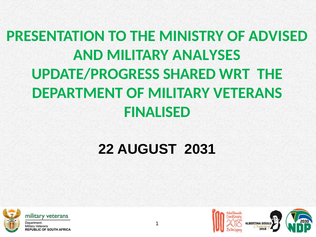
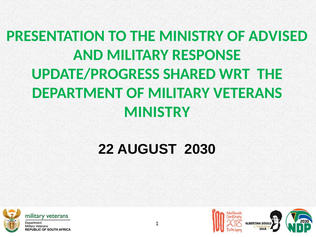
ANALYSES: ANALYSES -> RESPONSE
FINALISED at (157, 112): FINALISED -> MINISTRY
2031: 2031 -> 2030
